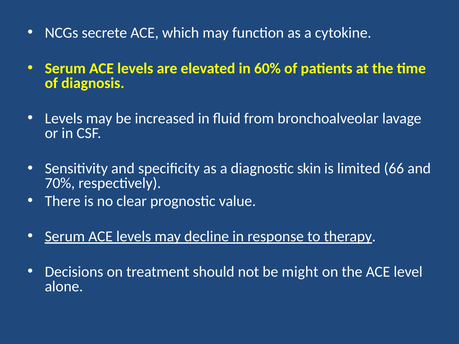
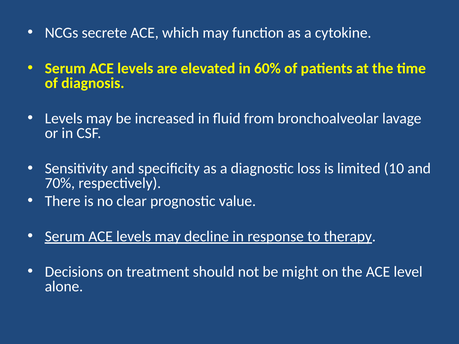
skin: skin -> loss
66: 66 -> 10
